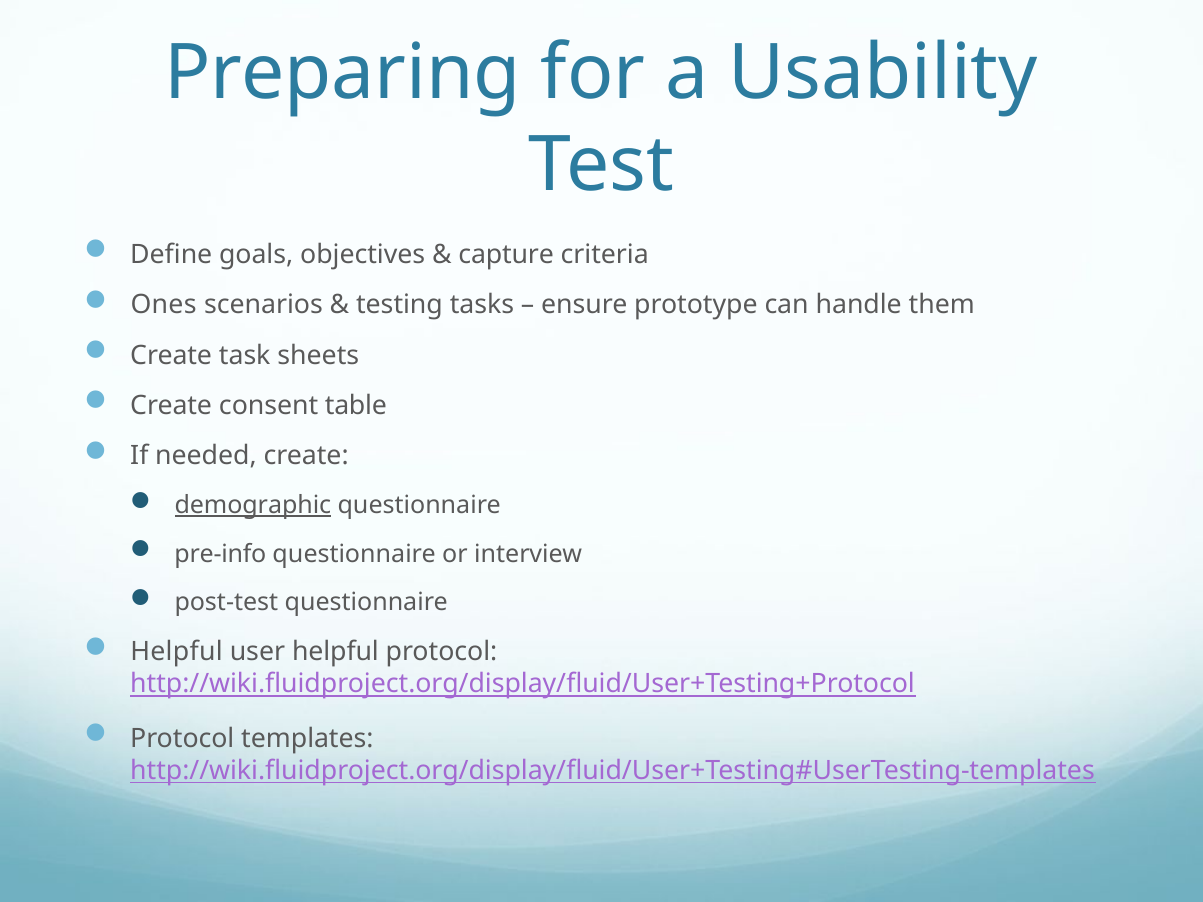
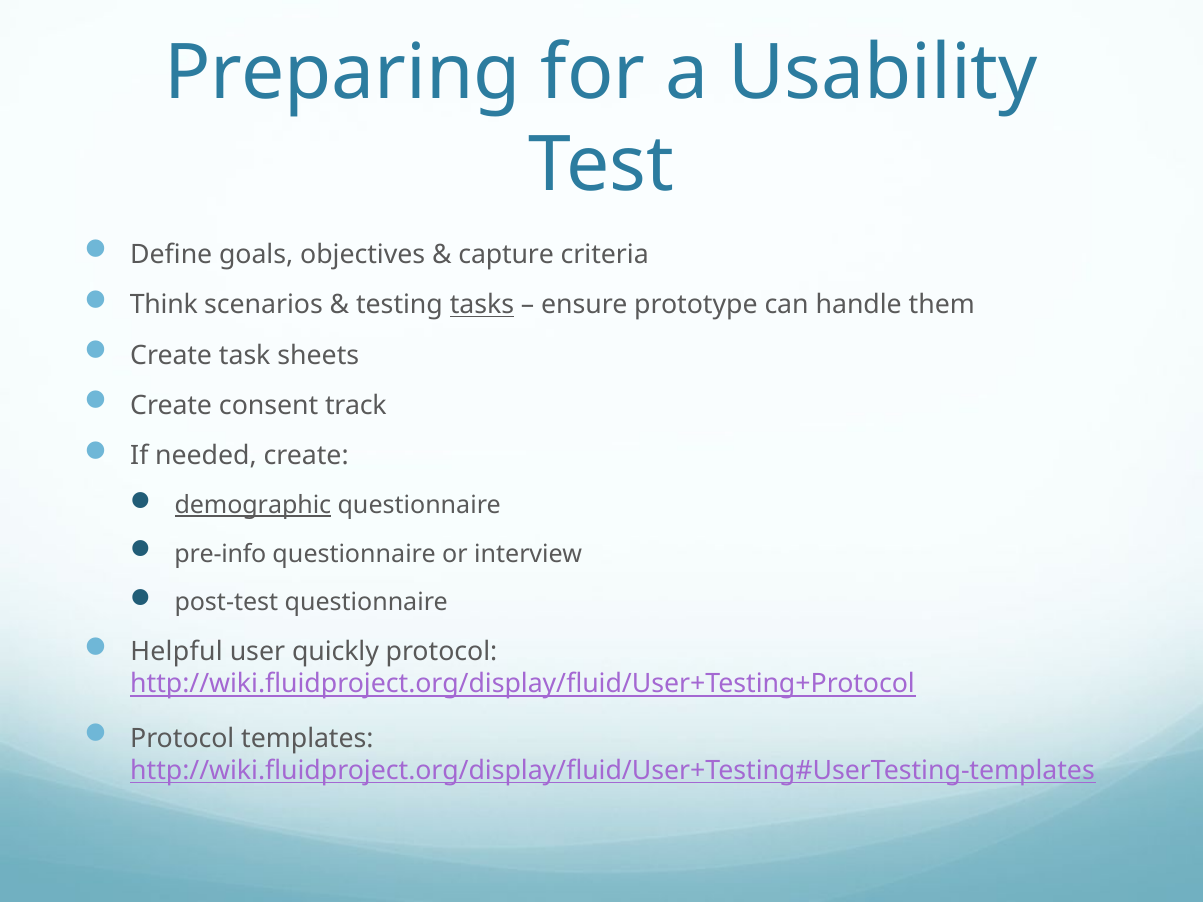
Ones: Ones -> Think
tasks underline: none -> present
table: table -> track
user helpful: helpful -> quickly
